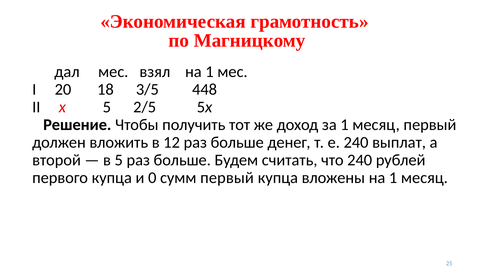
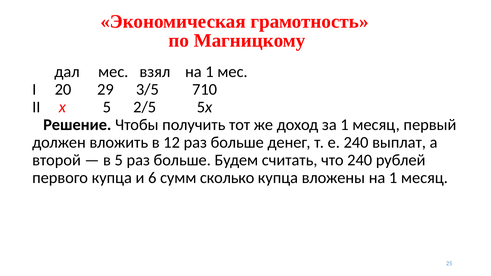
18: 18 -> 29
448: 448 -> 710
0: 0 -> 6
сумм первый: первый -> сколько
